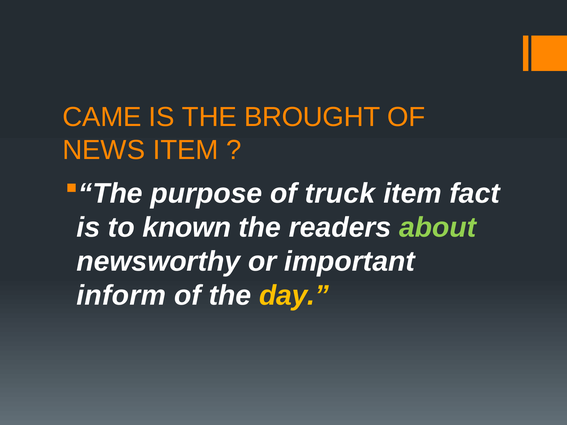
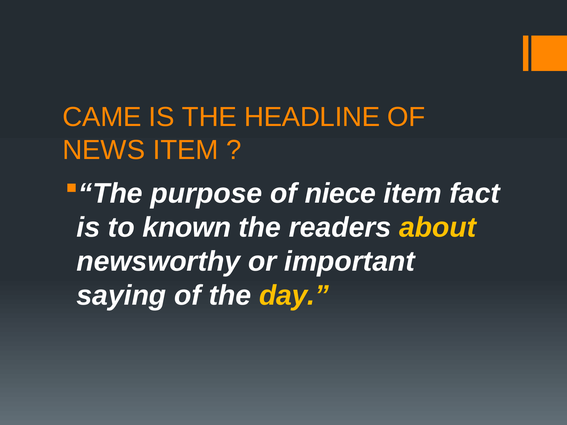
BROUGHT: BROUGHT -> HEADLINE
truck: truck -> niece
about colour: light green -> yellow
inform: inform -> saying
